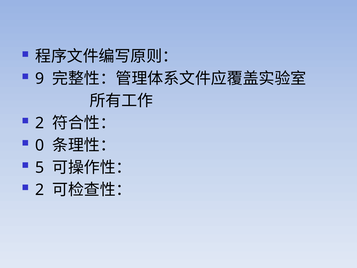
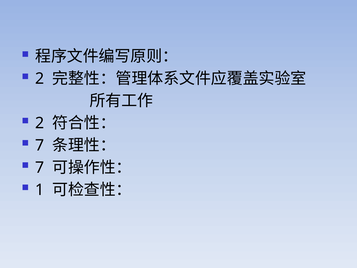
9 at (40, 79): 9 -> 2
0 at (40, 145): 0 -> 7
5 at (40, 167): 5 -> 7
2 at (40, 190): 2 -> 1
